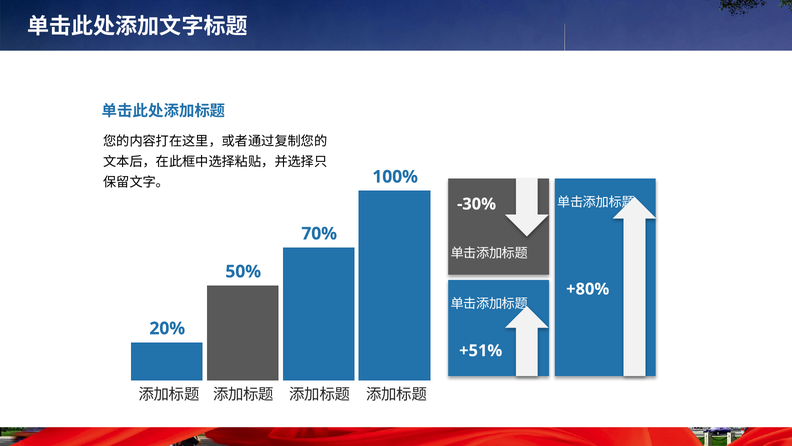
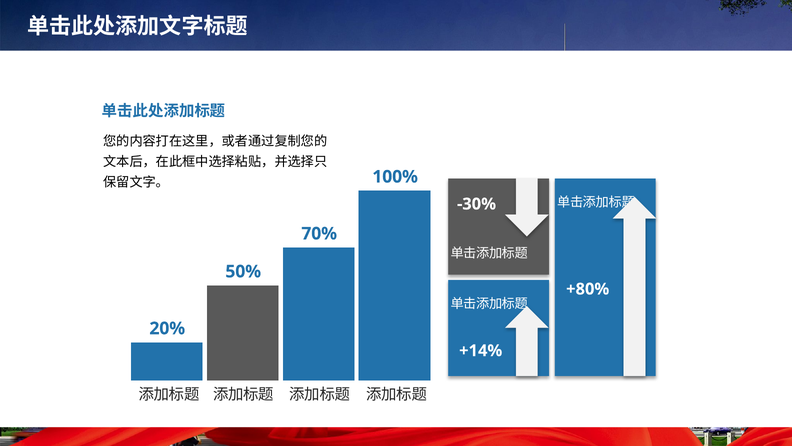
+51%: +51% -> +14%
